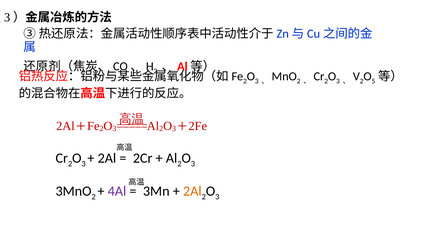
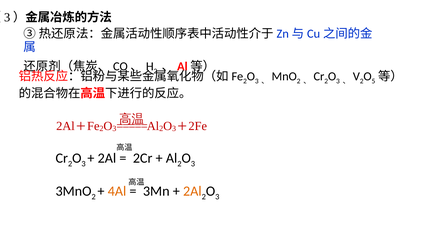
4Al colour: purple -> orange
